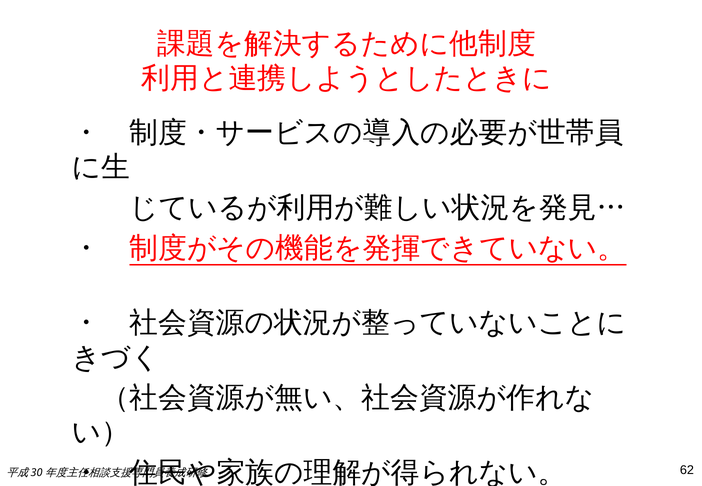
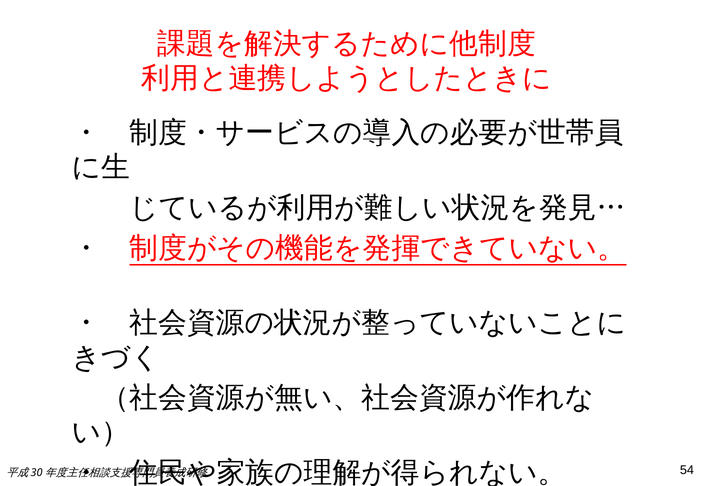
62: 62 -> 54
